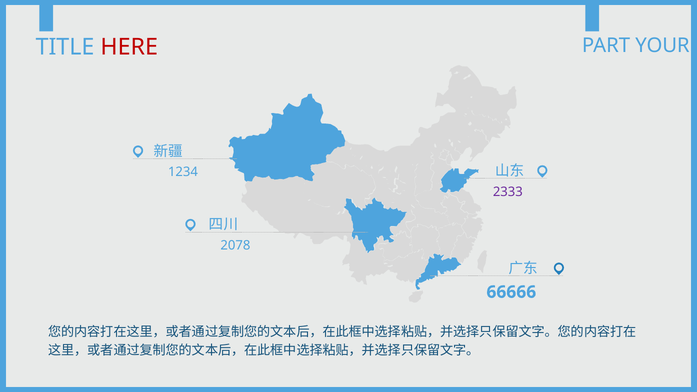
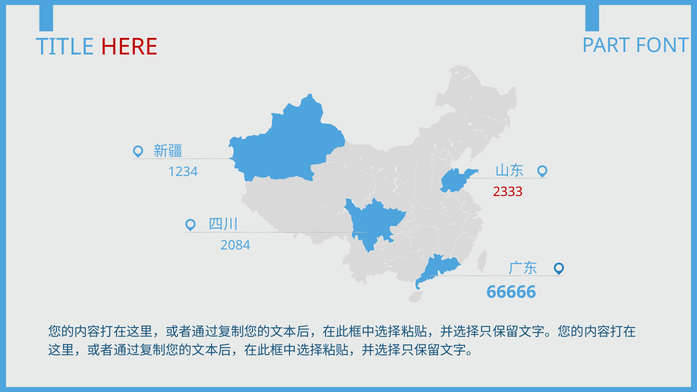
YOUR: YOUR -> FONT
2333 colour: purple -> red
2078: 2078 -> 2084
